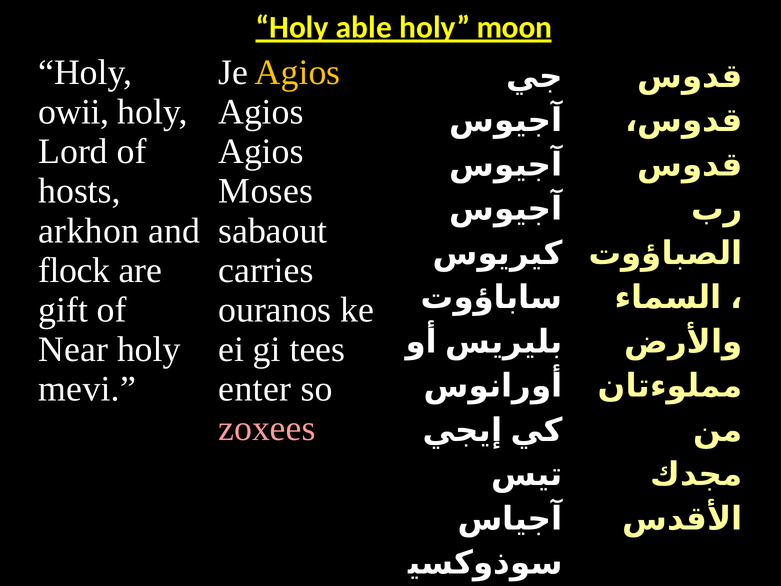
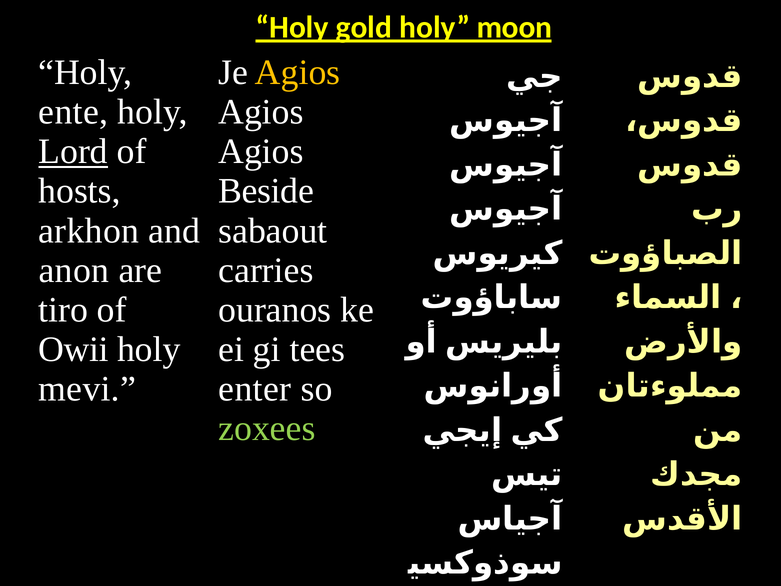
able: able -> gold
owii: owii -> ente
Lord underline: none -> present
Moses: Moses -> Beside
flock: flock -> anon
gift: gift -> tiro
Near: Near -> Owii
zoxees colour: pink -> light green
